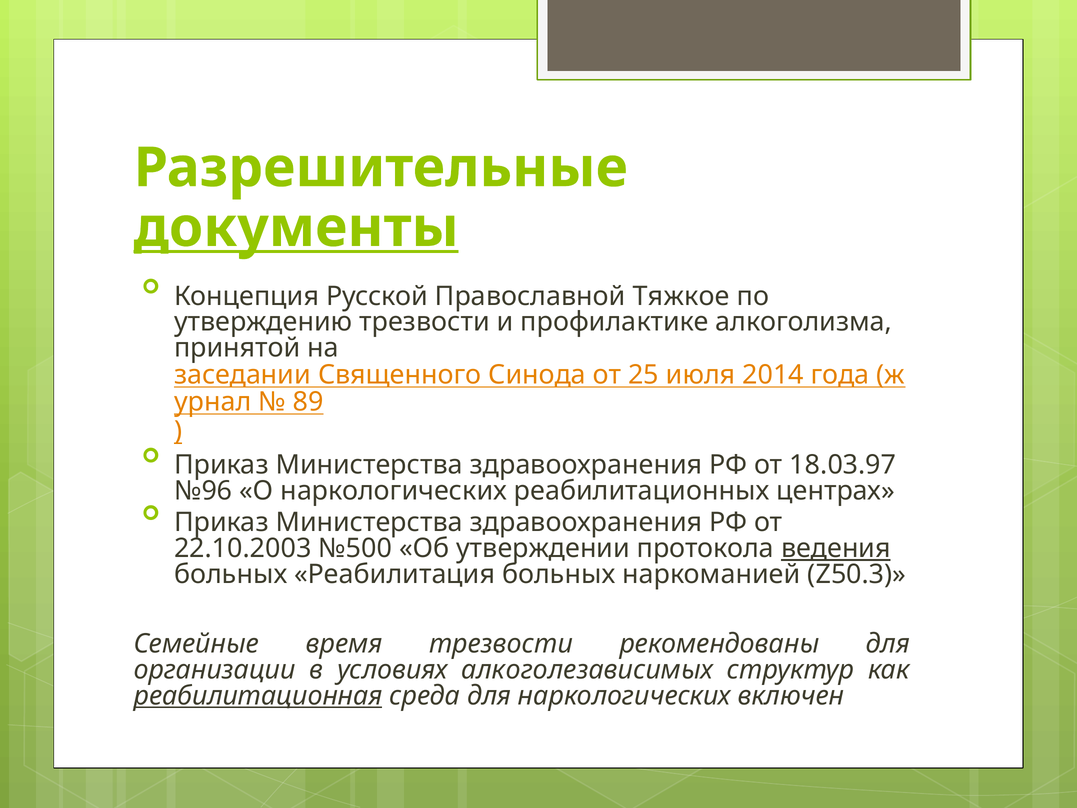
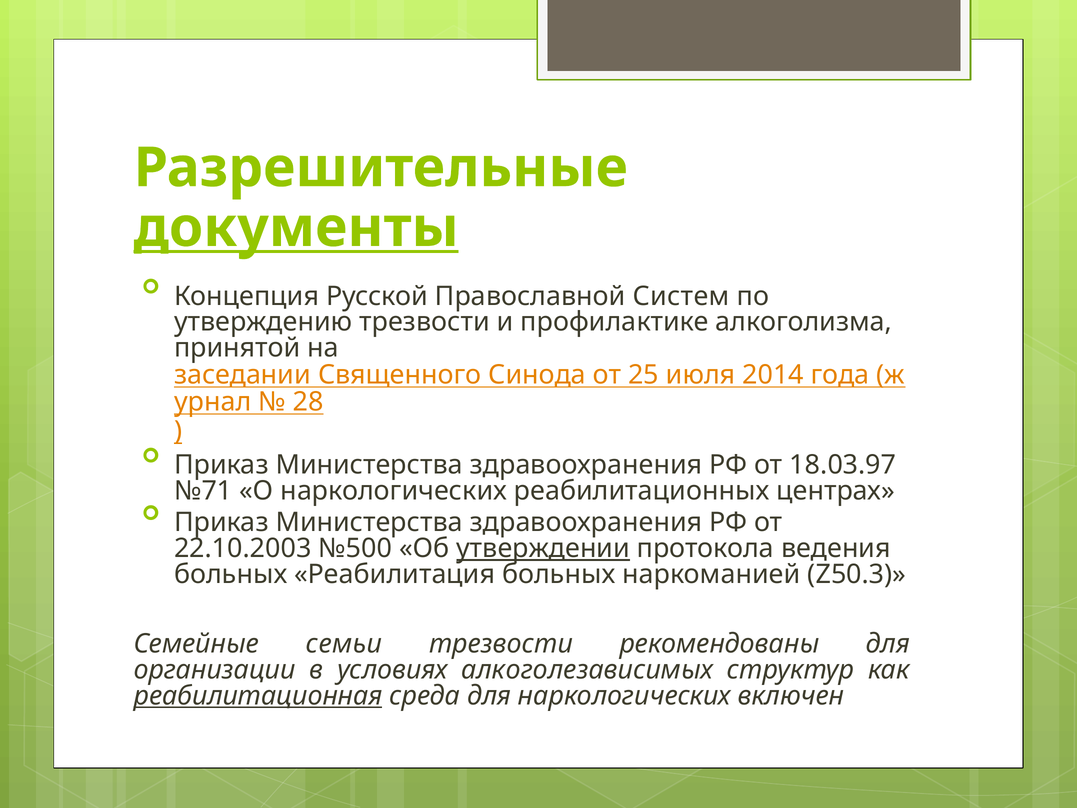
Тяжкое: Тяжкое -> Систем
89: 89 -> 28
№96: №96 -> №71
утверждении underline: none -> present
ведения underline: present -> none
время: время -> семьи
